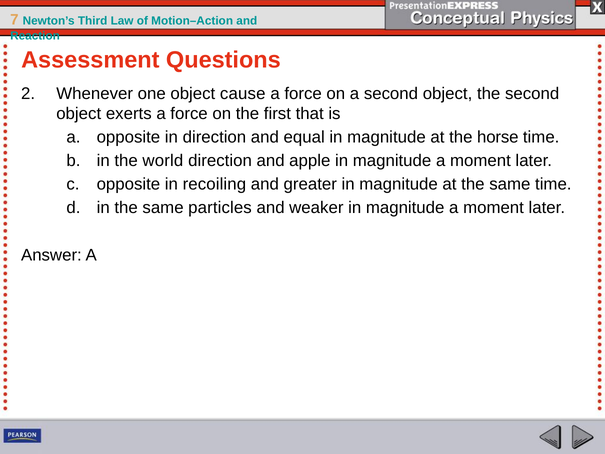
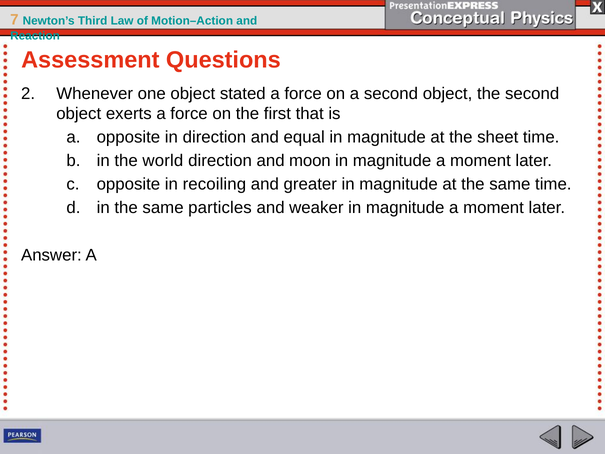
cause: cause -> stated
horse: horse -> sheet
apple: apple -> moon
